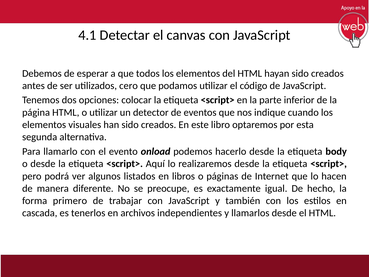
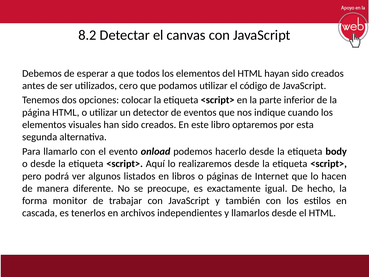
4.1: 4.1 -> 8.2
primero: primero -> monitor
